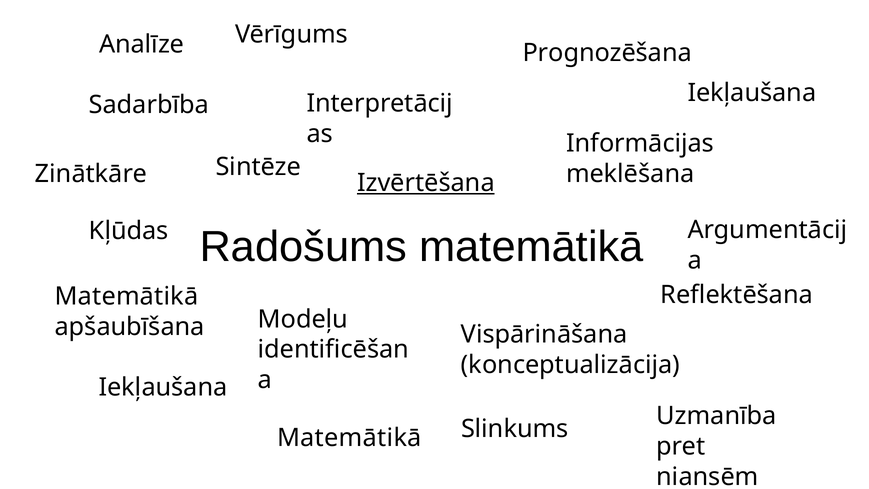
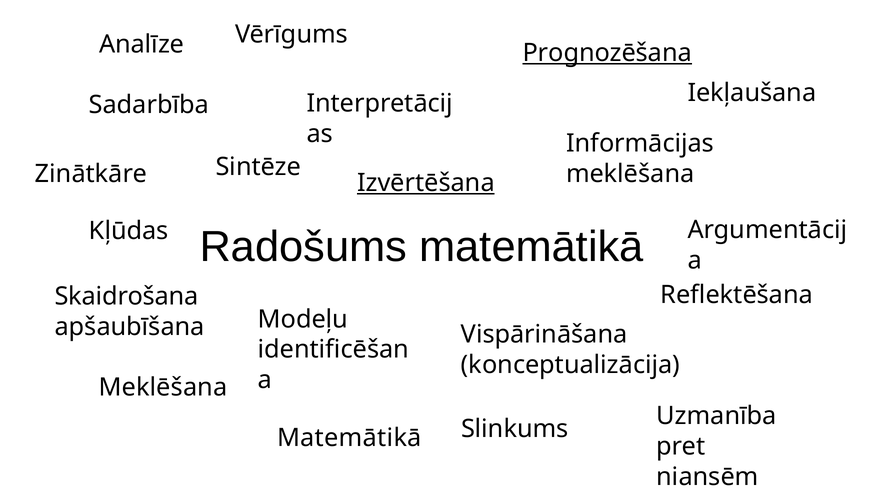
Prognozēšana underline: none -> present
Matemātikā at (126, 296): Matemātikā -> Skaidrošana
Iekļaušana at (163, 387): Iekļaušana -> Meklēšana
